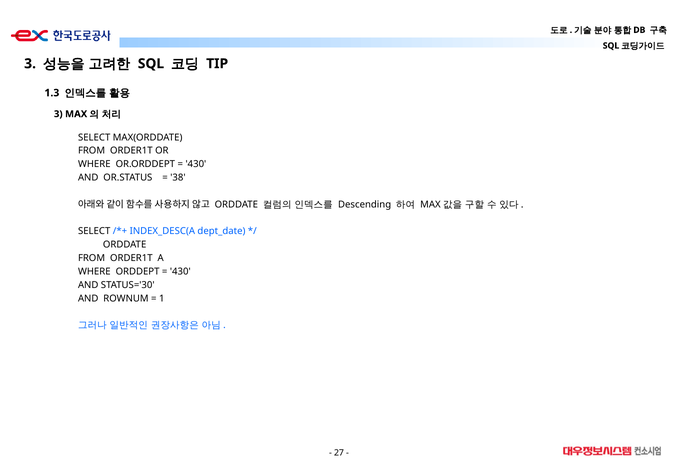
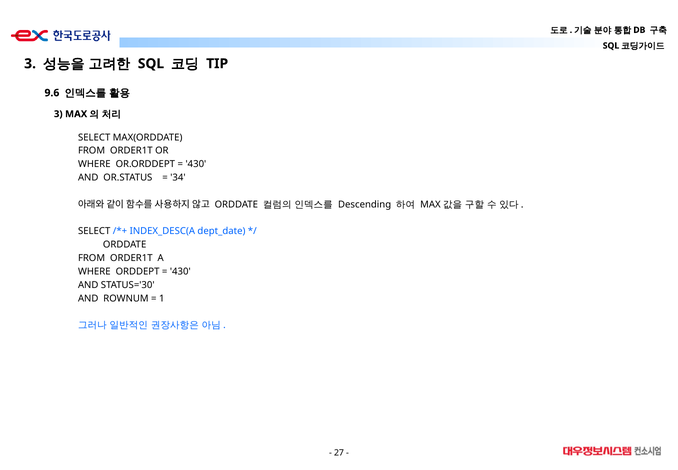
1.3: 1.3 -> 9.6
38: 38 -> 34
